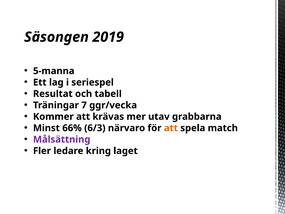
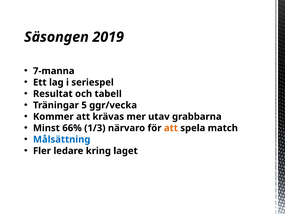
5-manna: 5-manna -> 7-manna
7: 7 -> 5
6/3: 6/3 -> 1/3
Målsättning colour: purple -> blue
